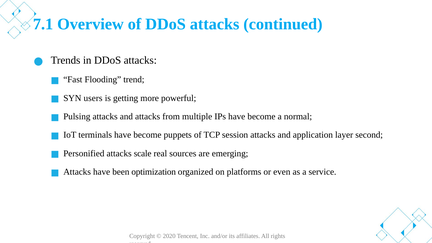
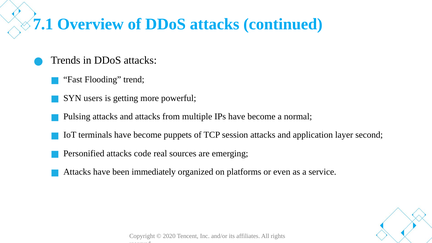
scale: scale -> code
optimization: optimization -> immediately
